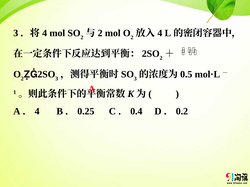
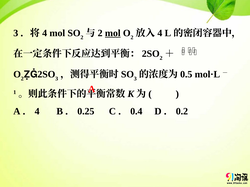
mol at (113, 33) underline: none -> present
